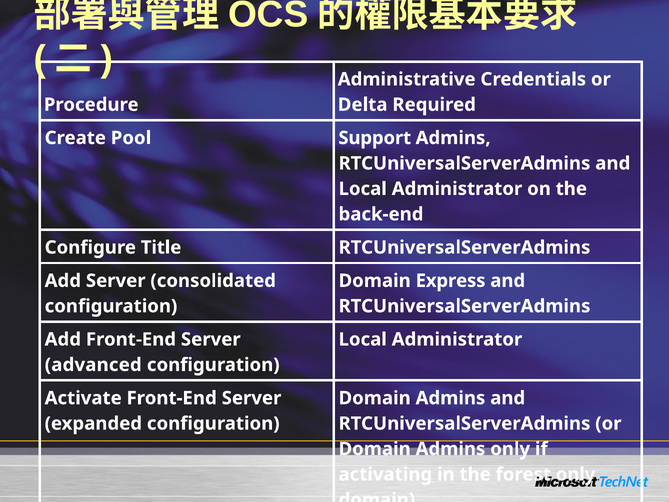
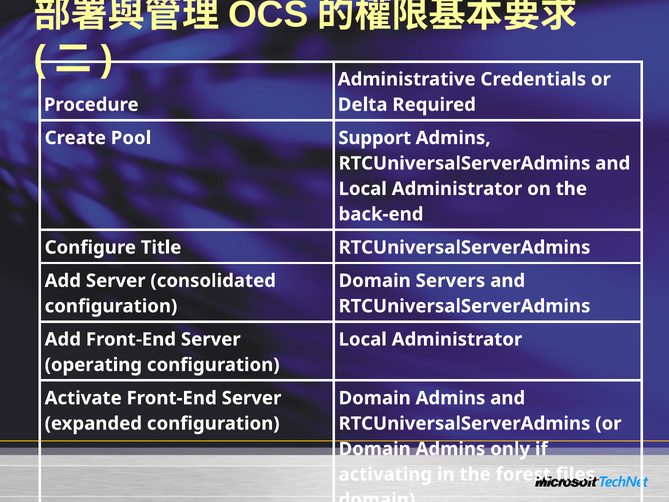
Express: Express -> Servers
advanced: advanced -> operating
forest only: only -> files
